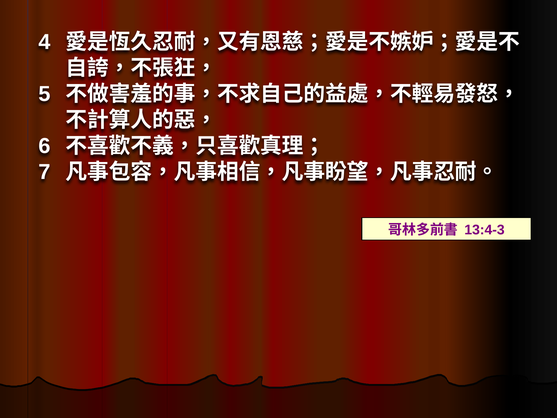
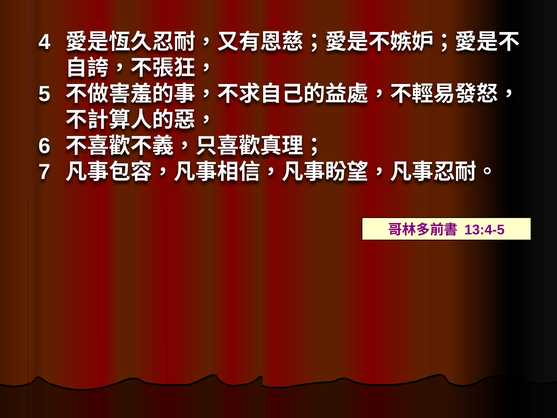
13:4-3: 13:4-3 -> 13:4-5
